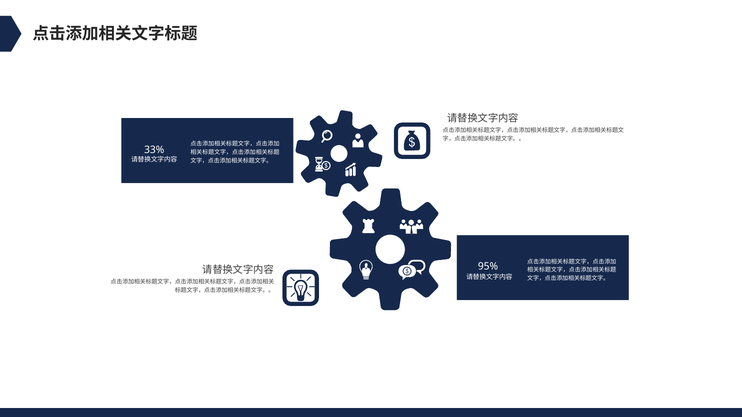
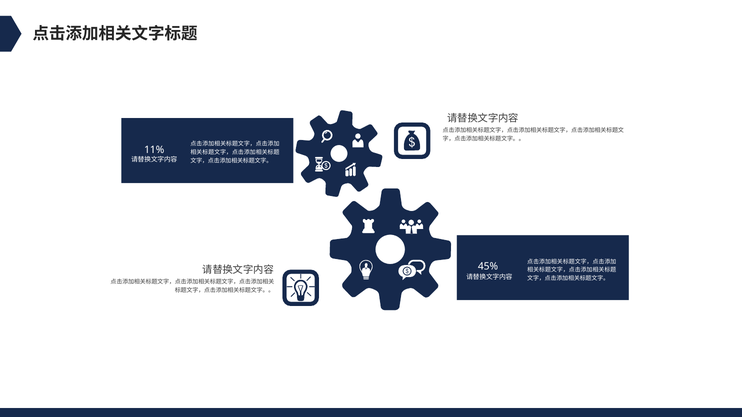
33%: 33% -> 11%
95%: 95% -> 45%
